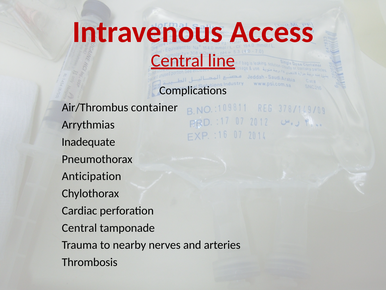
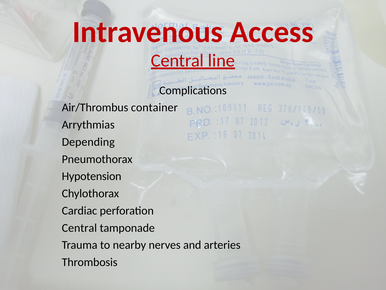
Inadequate: Inadequate -> Depending
Anticipation: Anticipation -> Hypotension
